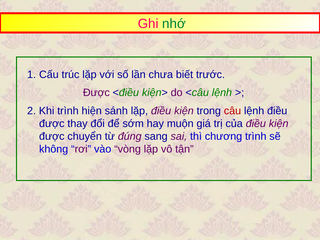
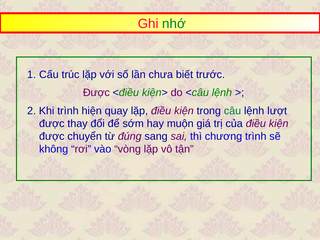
sánh: sánh -> quay
câu colour: red -> green
lệnh điều: điều -> lượt
